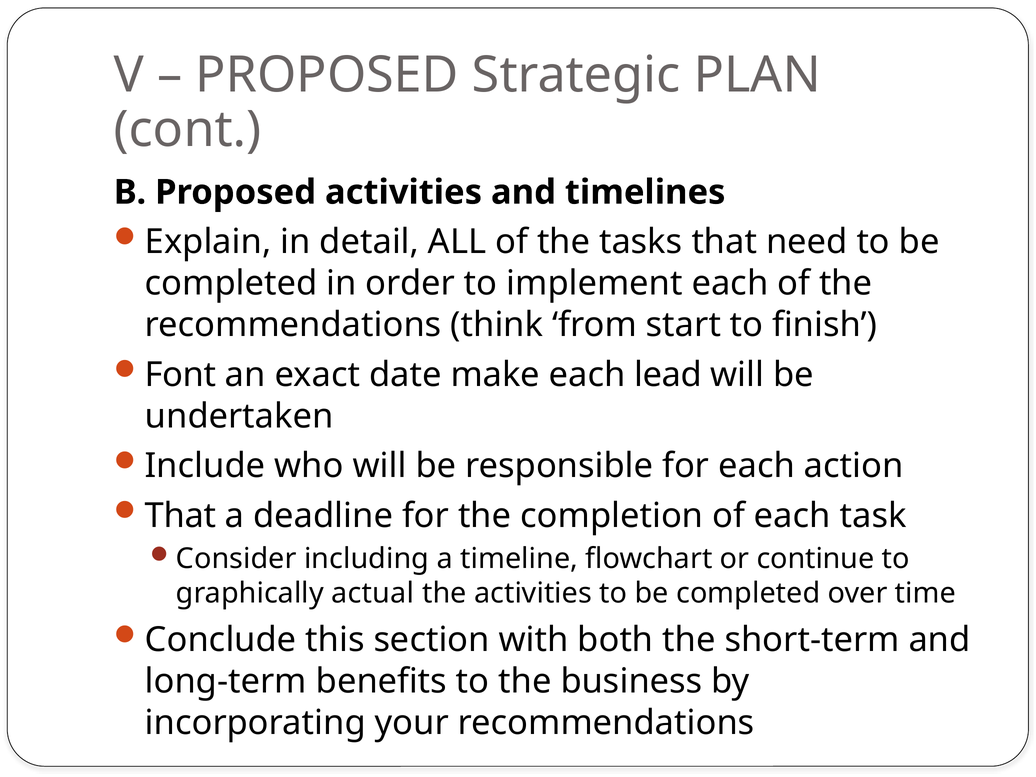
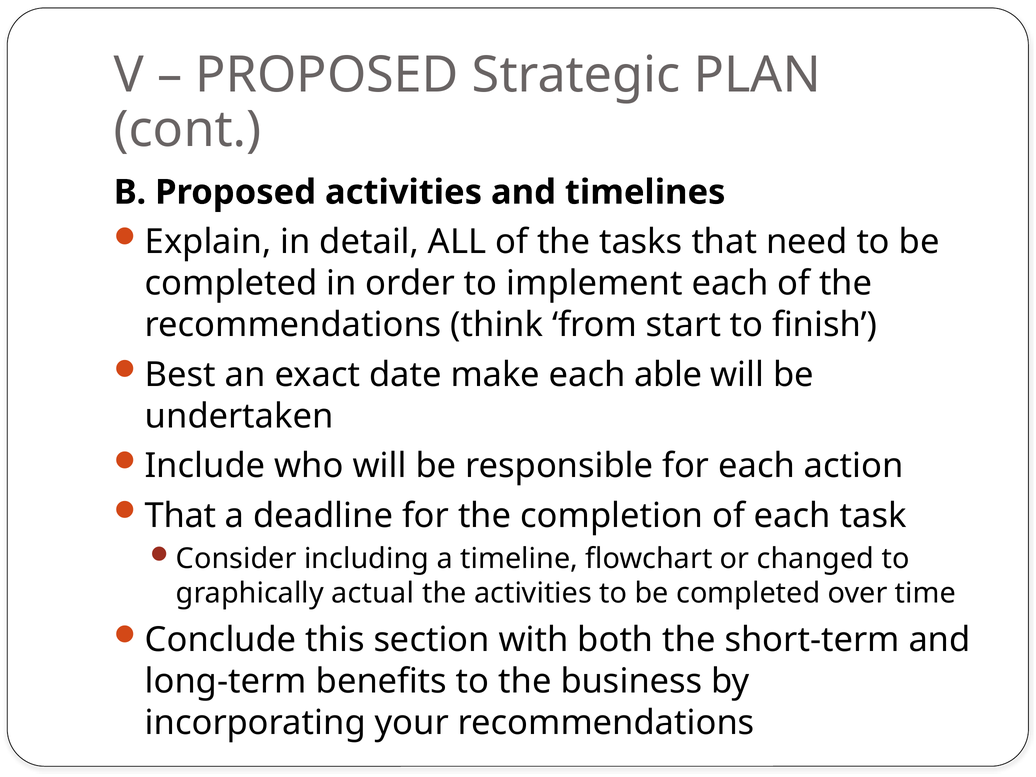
Font: Font -> Best
lead: lead -> able
continue: continue -> changed
